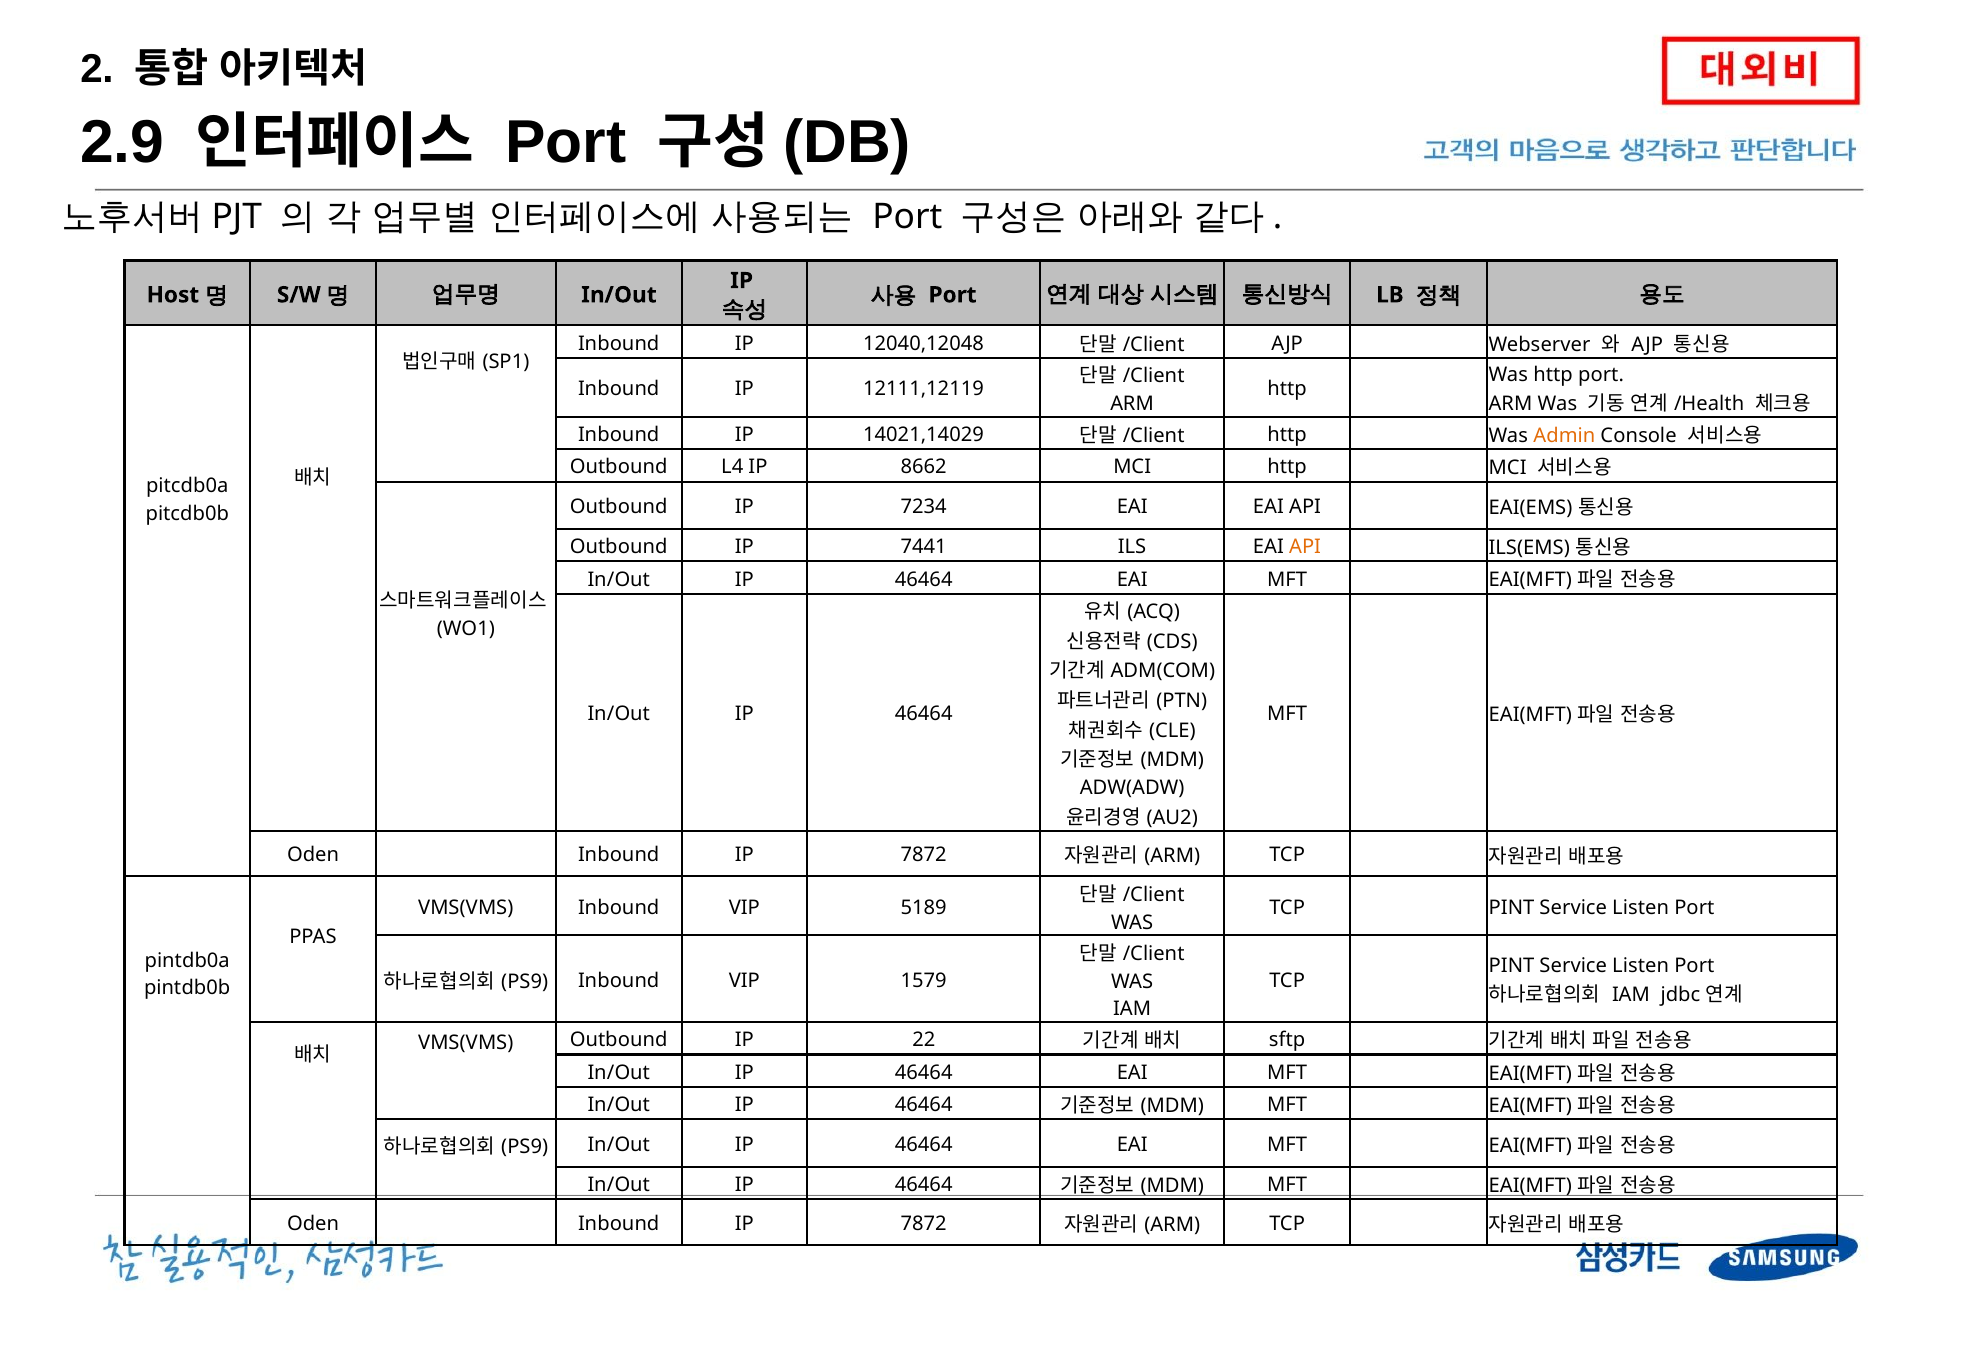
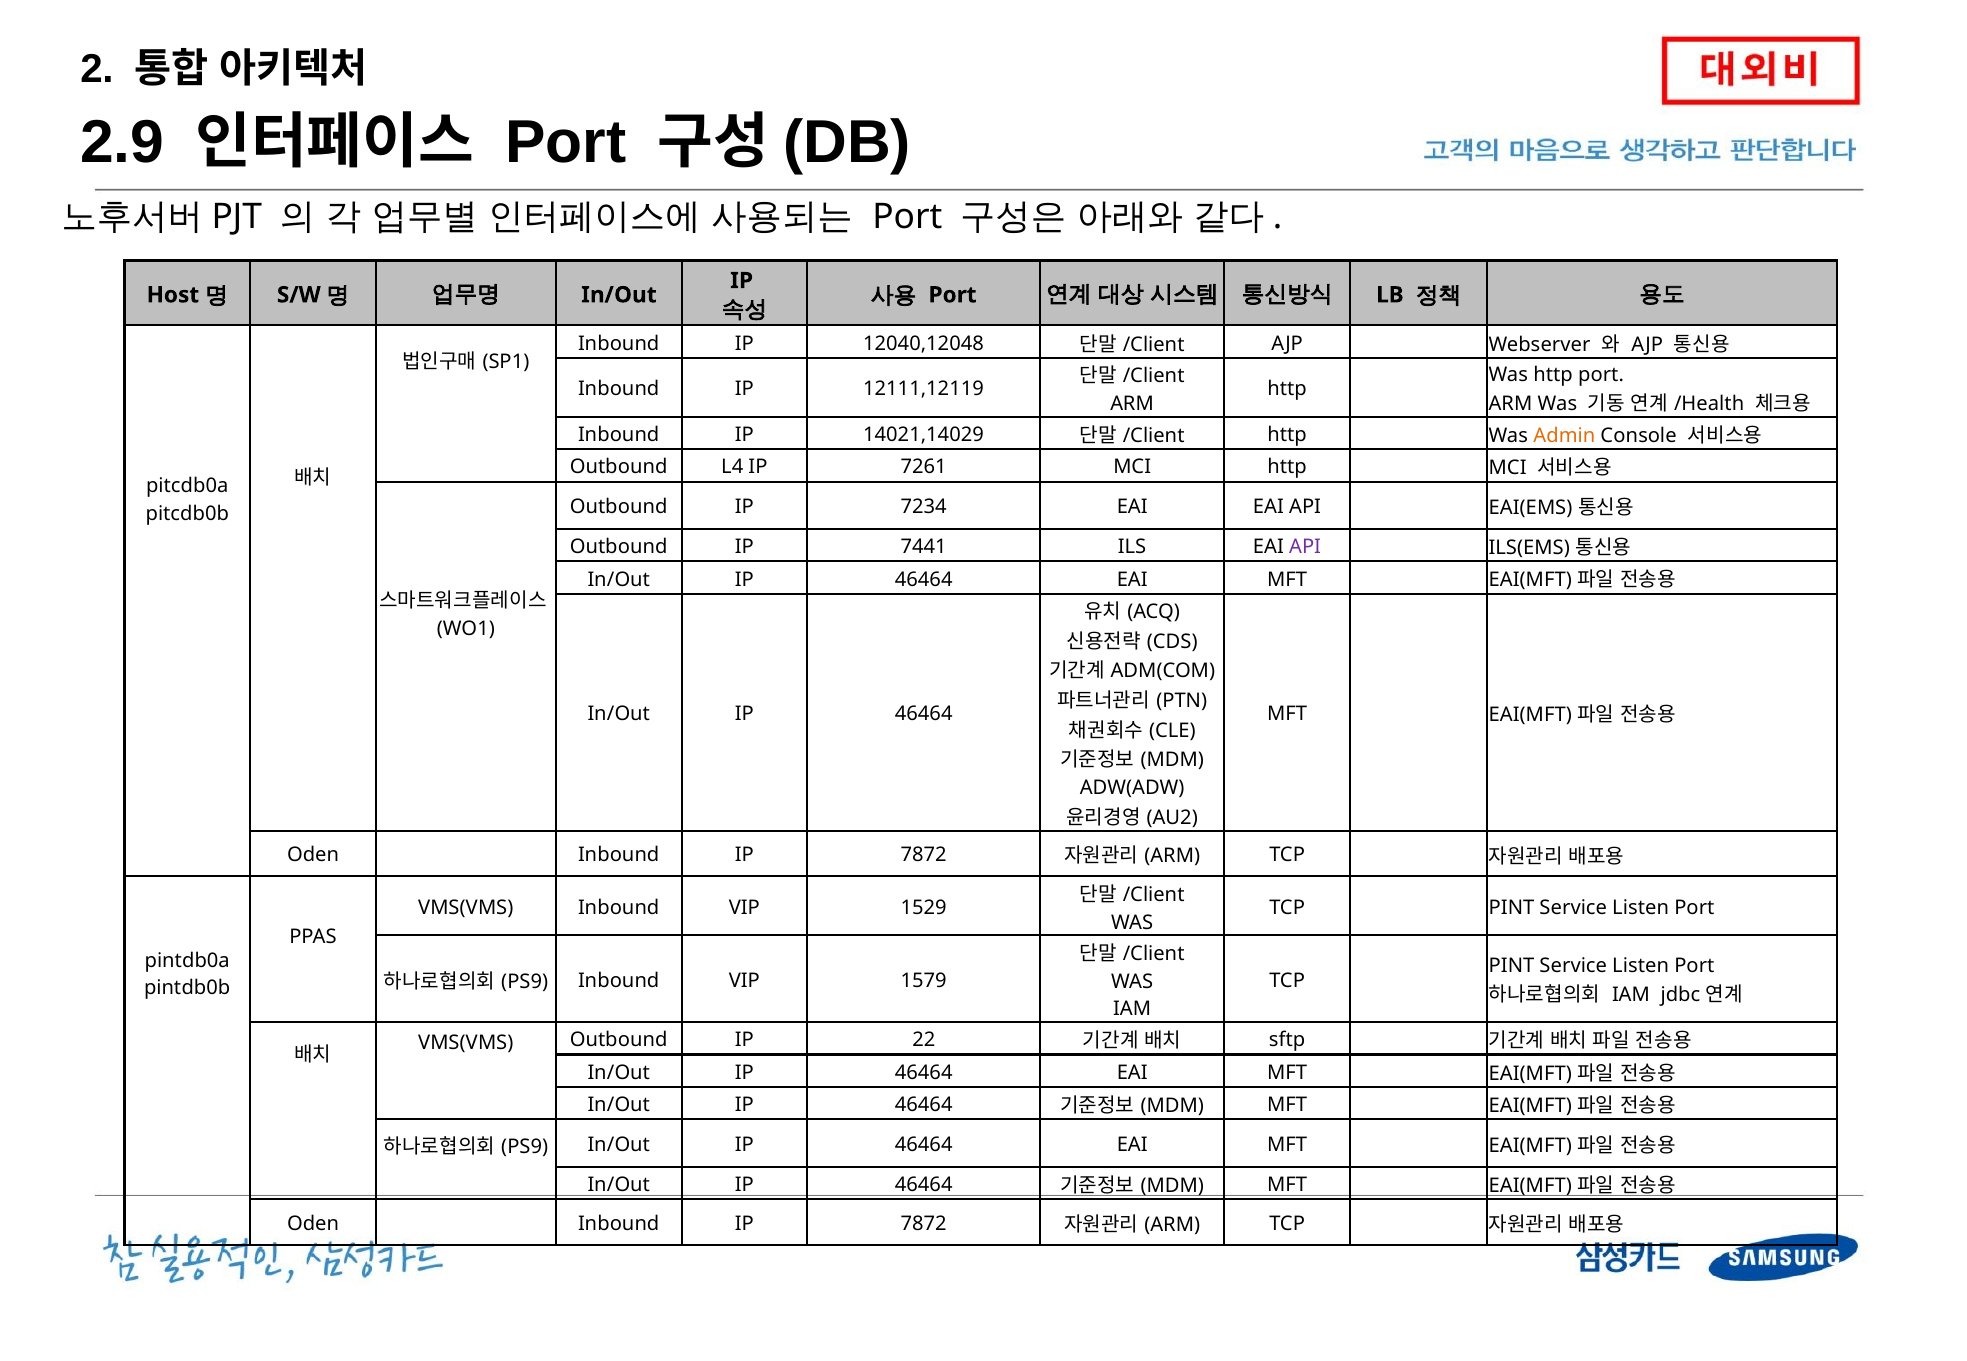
8662: 8662 -> 7261
API at (1305, 547) colour: orange -> purple
5189: 5189 -> 1529
